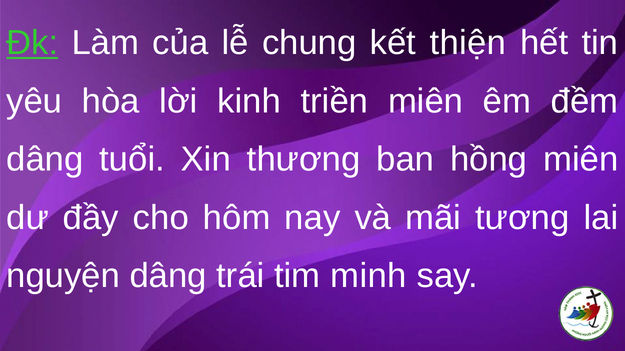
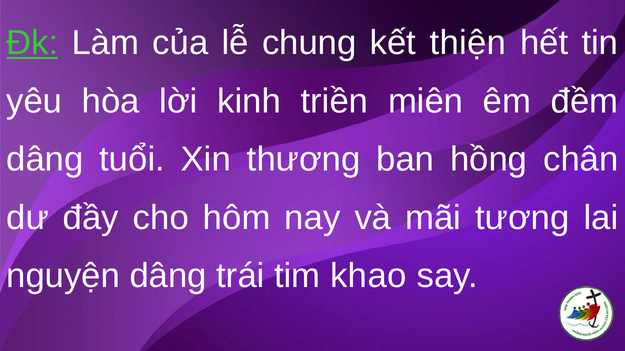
hồng miên: miên -> chân
minh: minh -> khao
